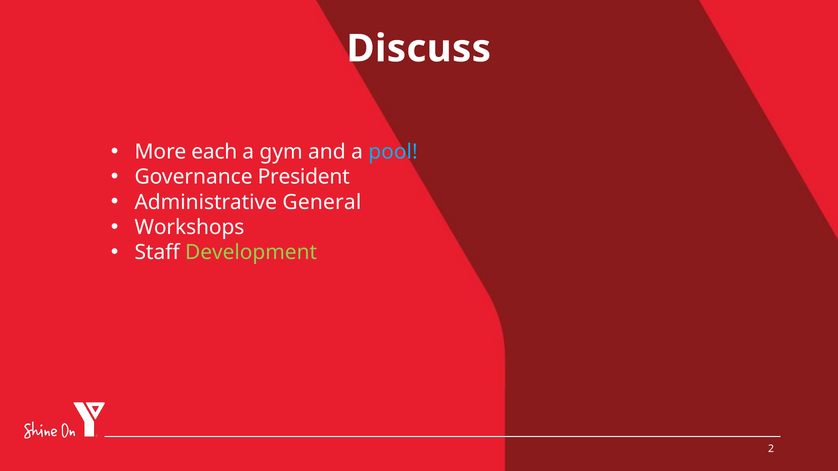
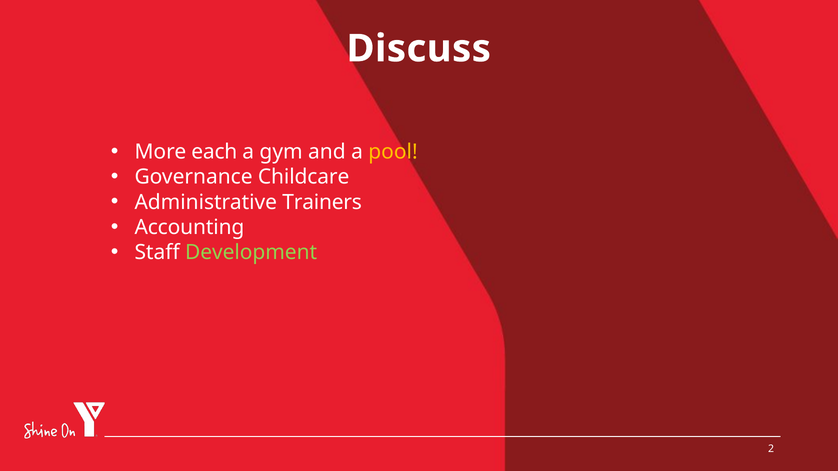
pool colour: light blue -> yellow
President: President -> Childcare
General: General -> Trainers
Workshops: Workshops -> Accounting
